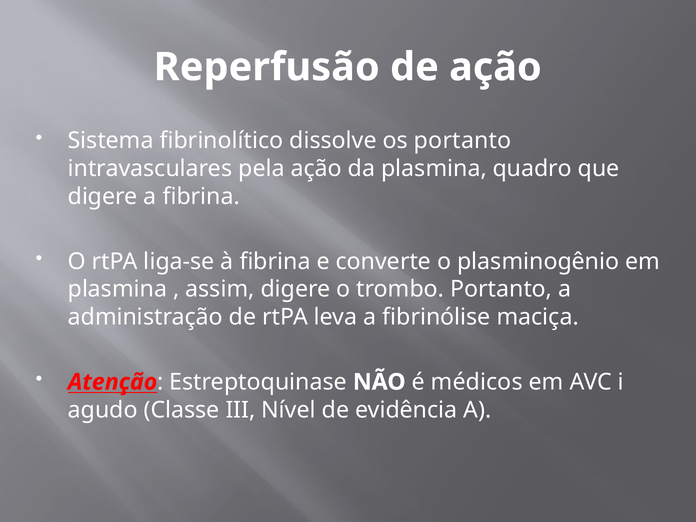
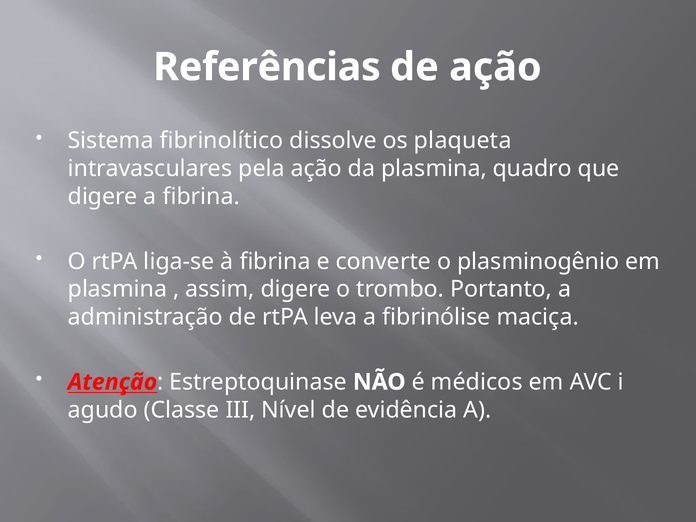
Reperfusão: Reperfusão -> Referências
os portanto: portanto -> plaqueta
